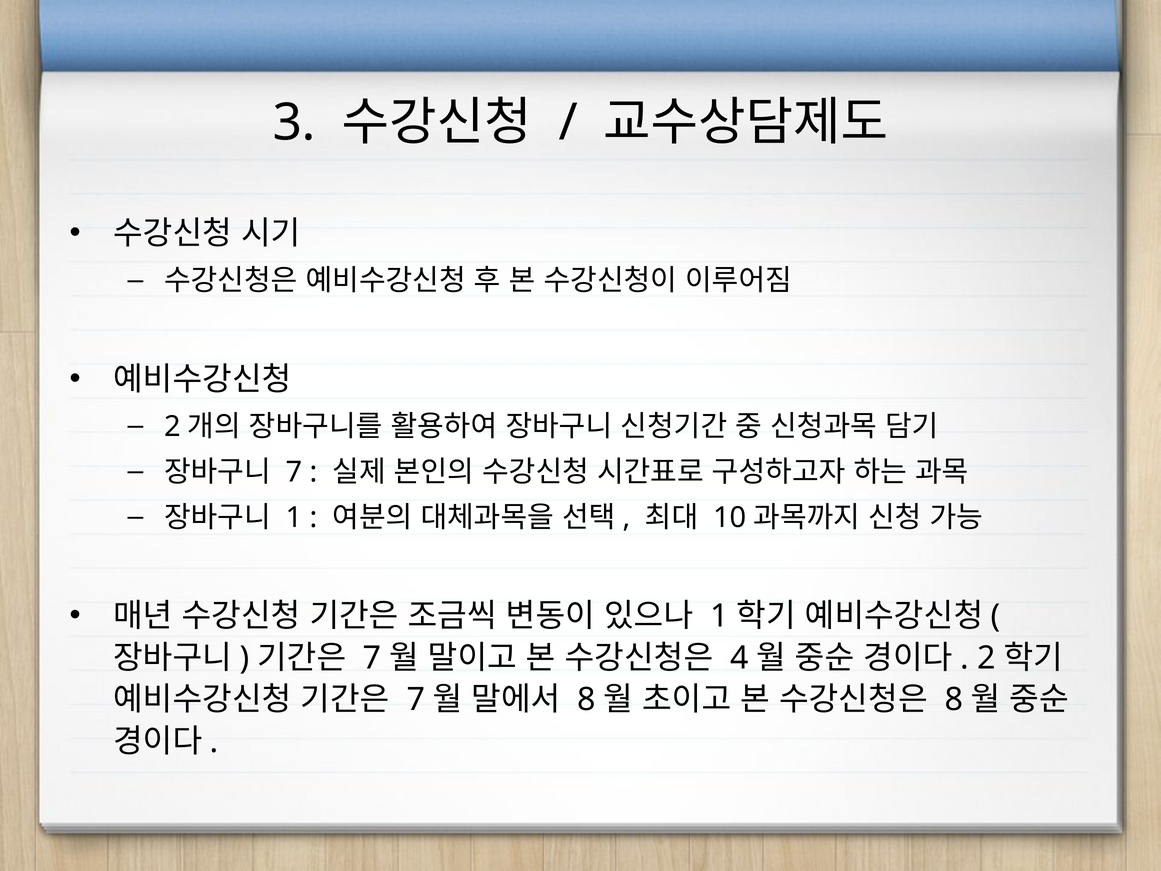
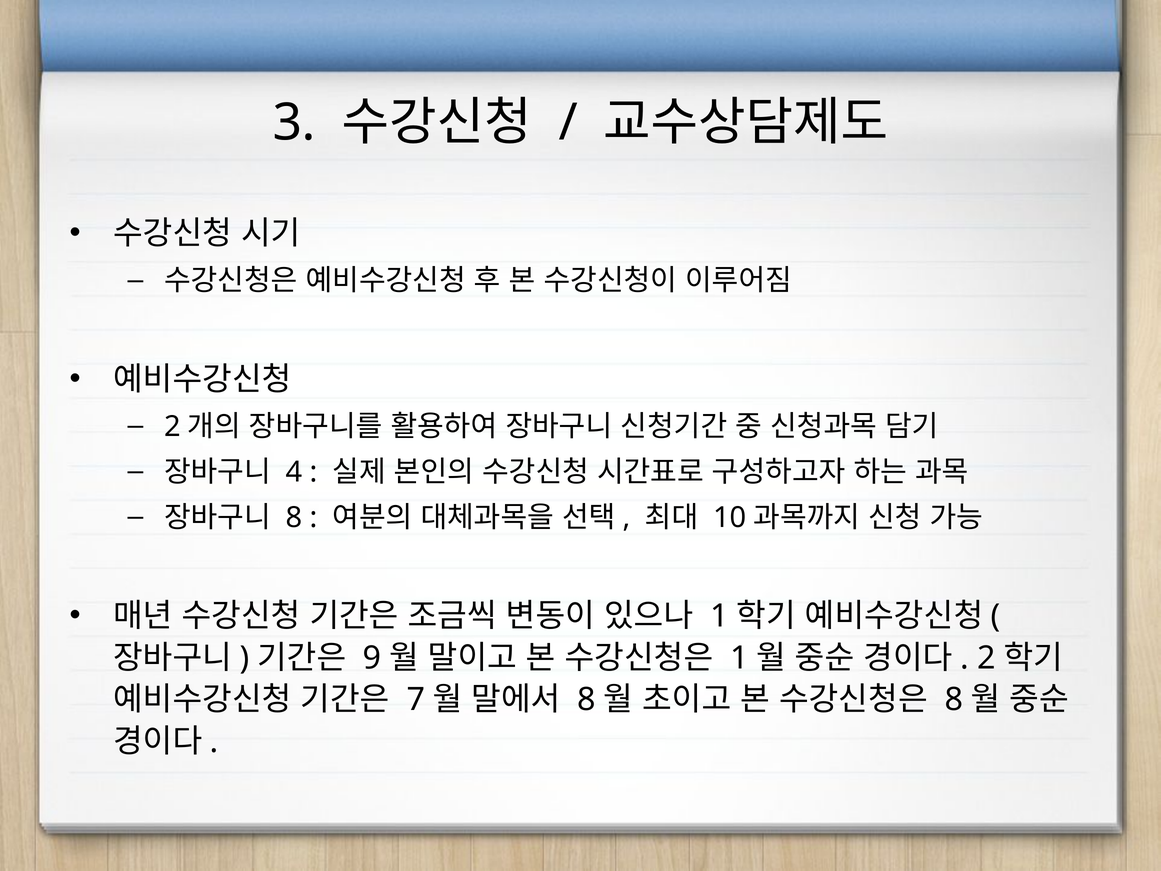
7 at (294, 472): 7 -> 4
1 at (294, 517): 1 -> 8
7 at (372, 658): 7 -> 9
4 at (739, 658): 4 -> 1
